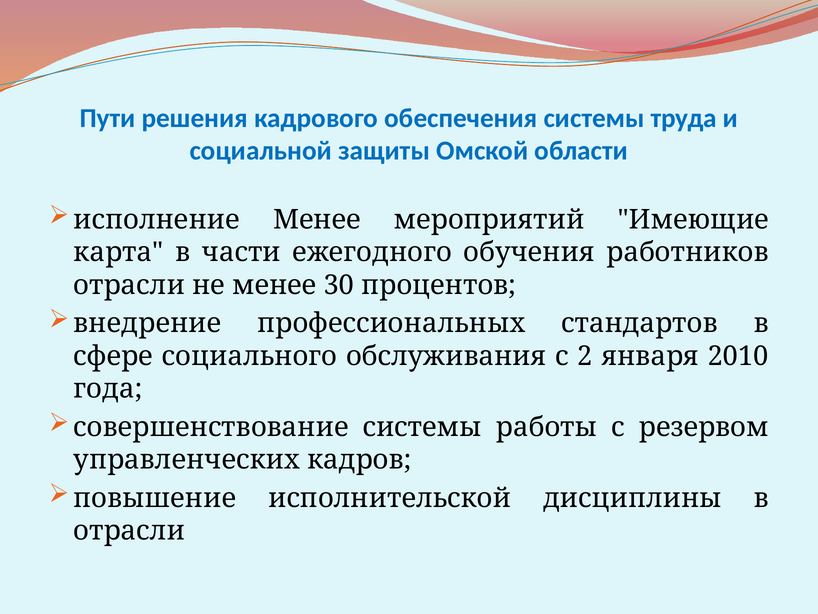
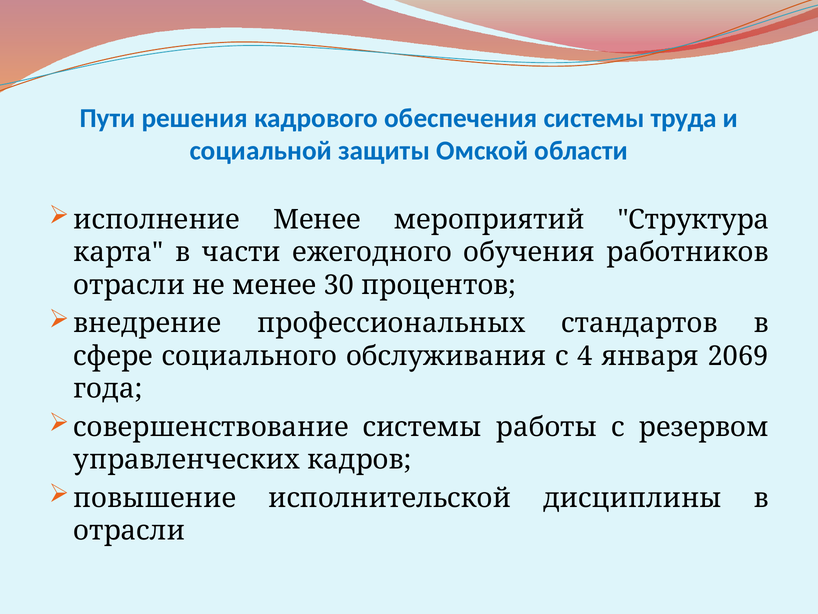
Имеющие: Имеющие -> Структура
2: 2 -> 4
2010: 2010 -> 2069
